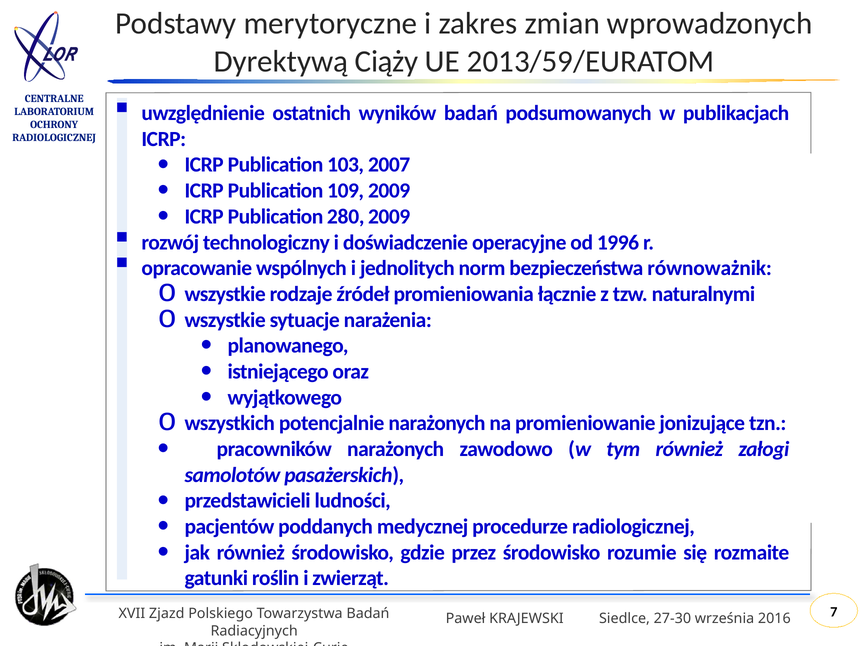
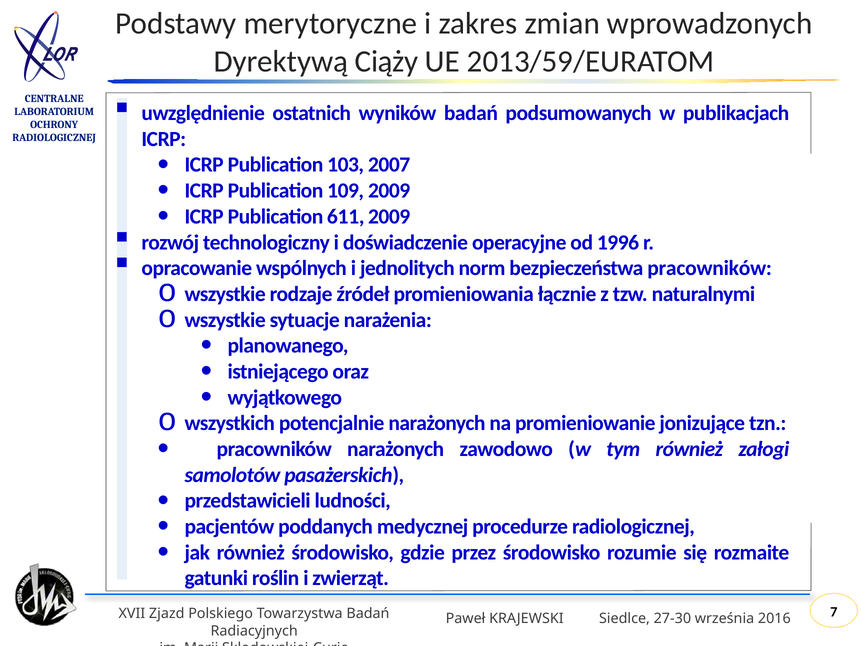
280: 280 -> 611
bezpieczeństwa równoważnik: równoważnik -> pracowników
